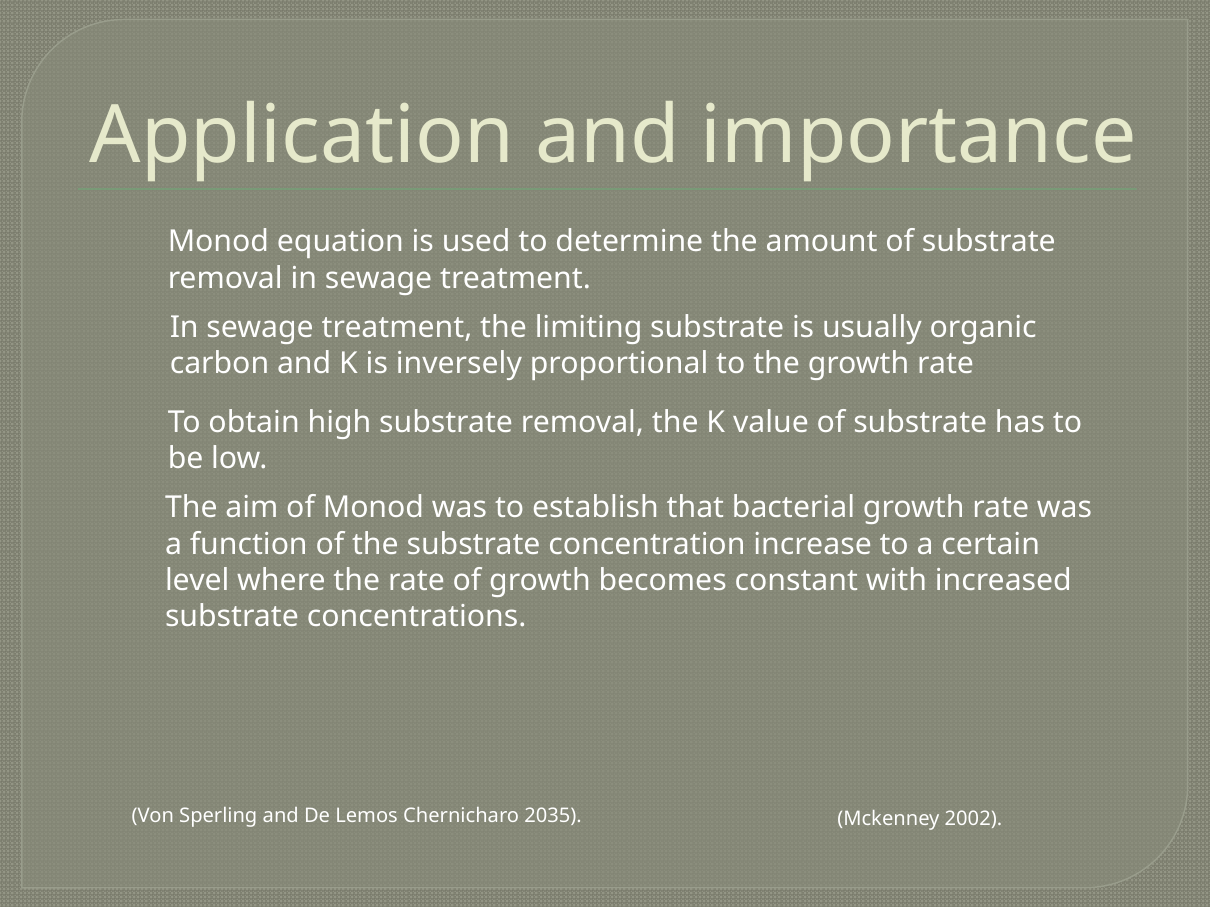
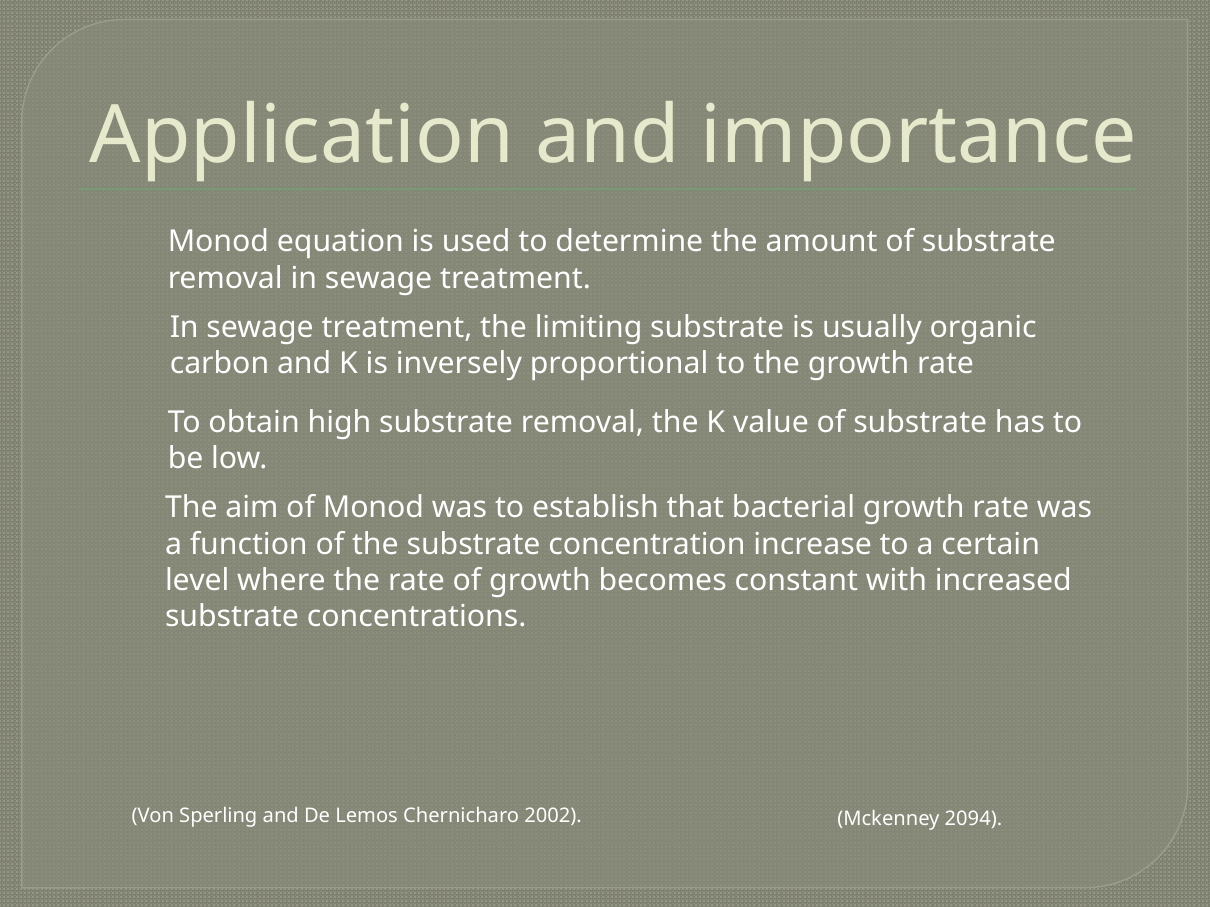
2035: 2035 -> 2002
2002: 2002 -> 2094
